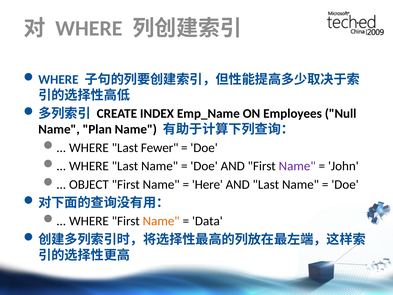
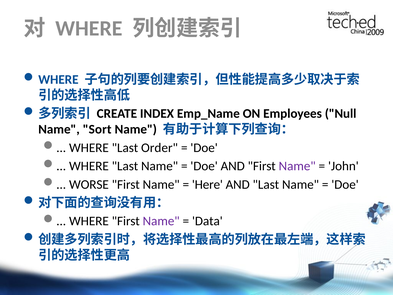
Plan: Plan -> Sort
Fewer: Fewer -> Order
OBJECT: OBJECT -> WORSE
Name at (161, 221) colour: orange -> purple
